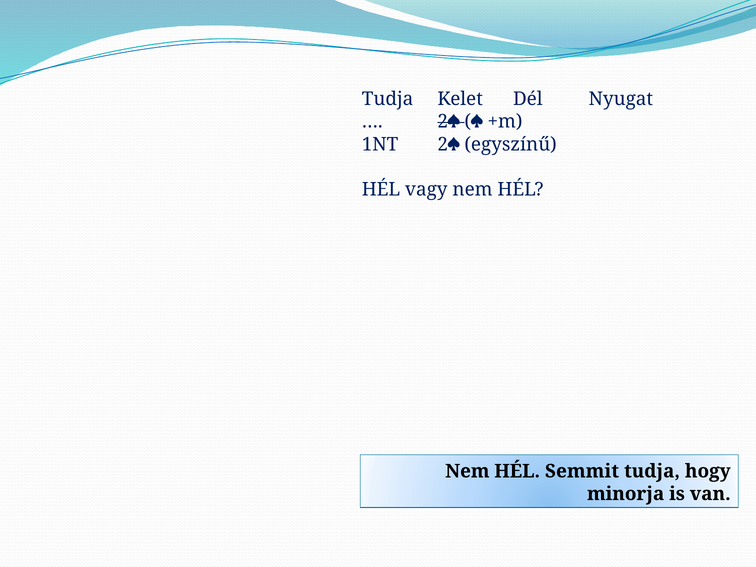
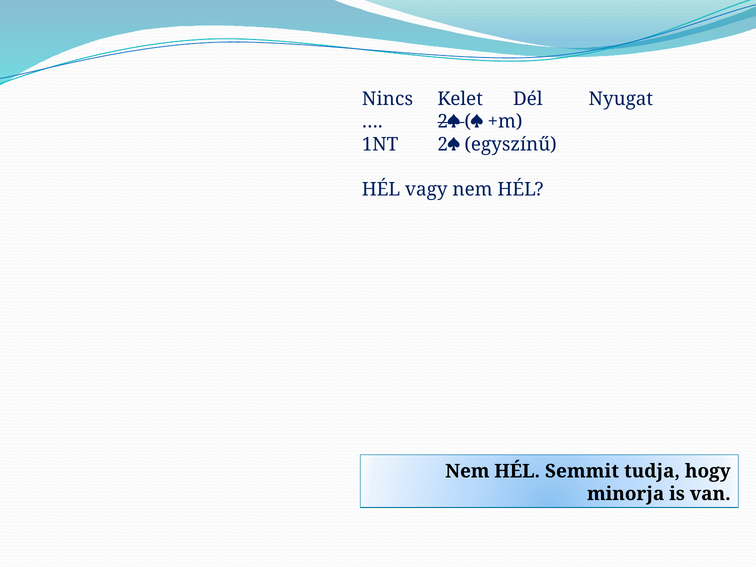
Tudja at (388, 99): Tudja -> Nincs
